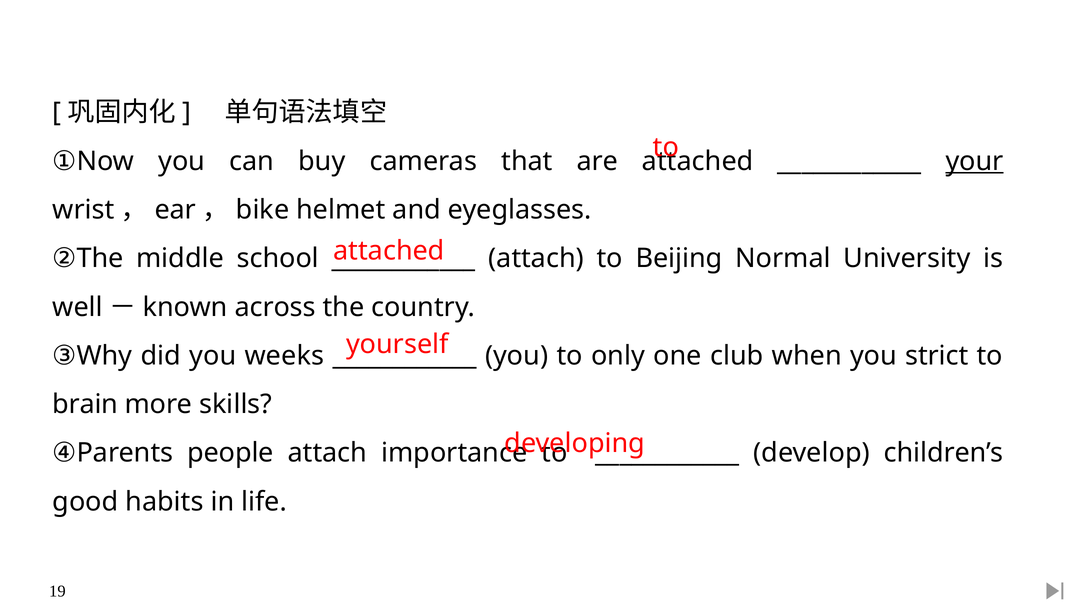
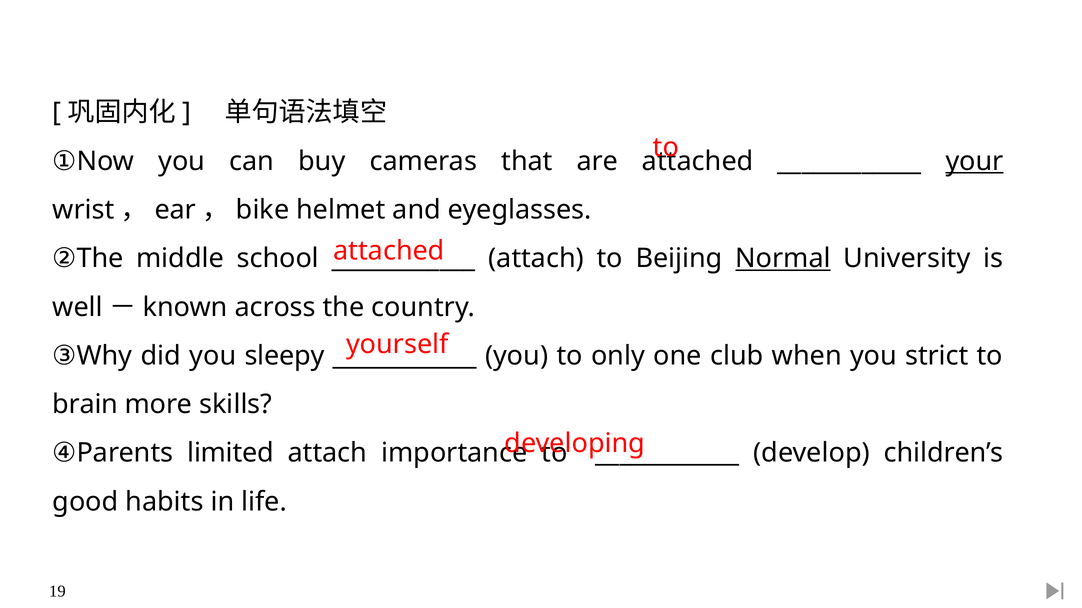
Normal underline: none -> present
weeks: weeks -> sleepy
people: people -> limited
